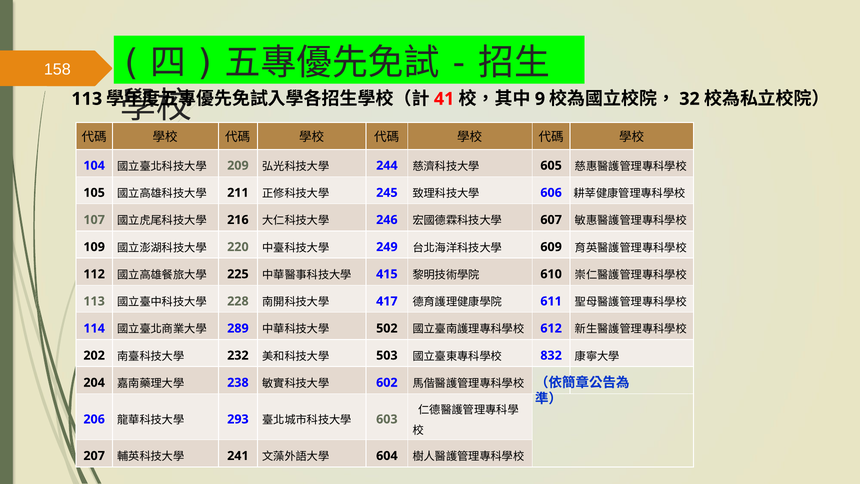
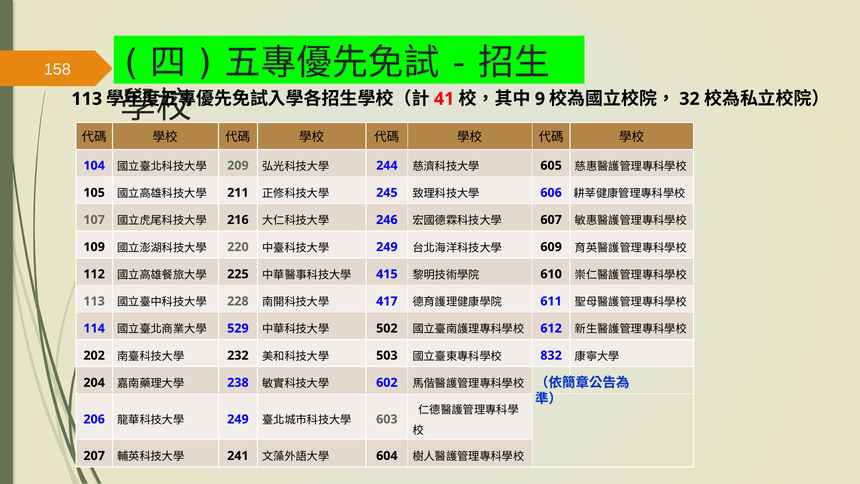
289: 289 -> 529
293 at (238, 419): 293 -> 249
